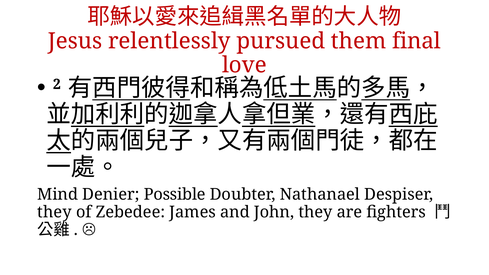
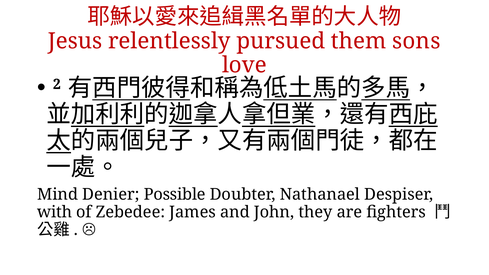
final: final -> sons
they at (55, 212): they -> with
